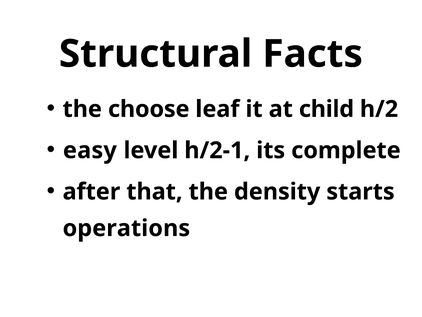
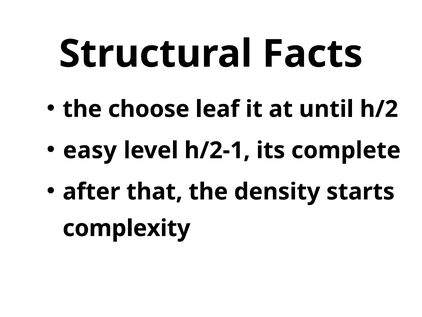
child: child -> until
operations: operations -> complexity
